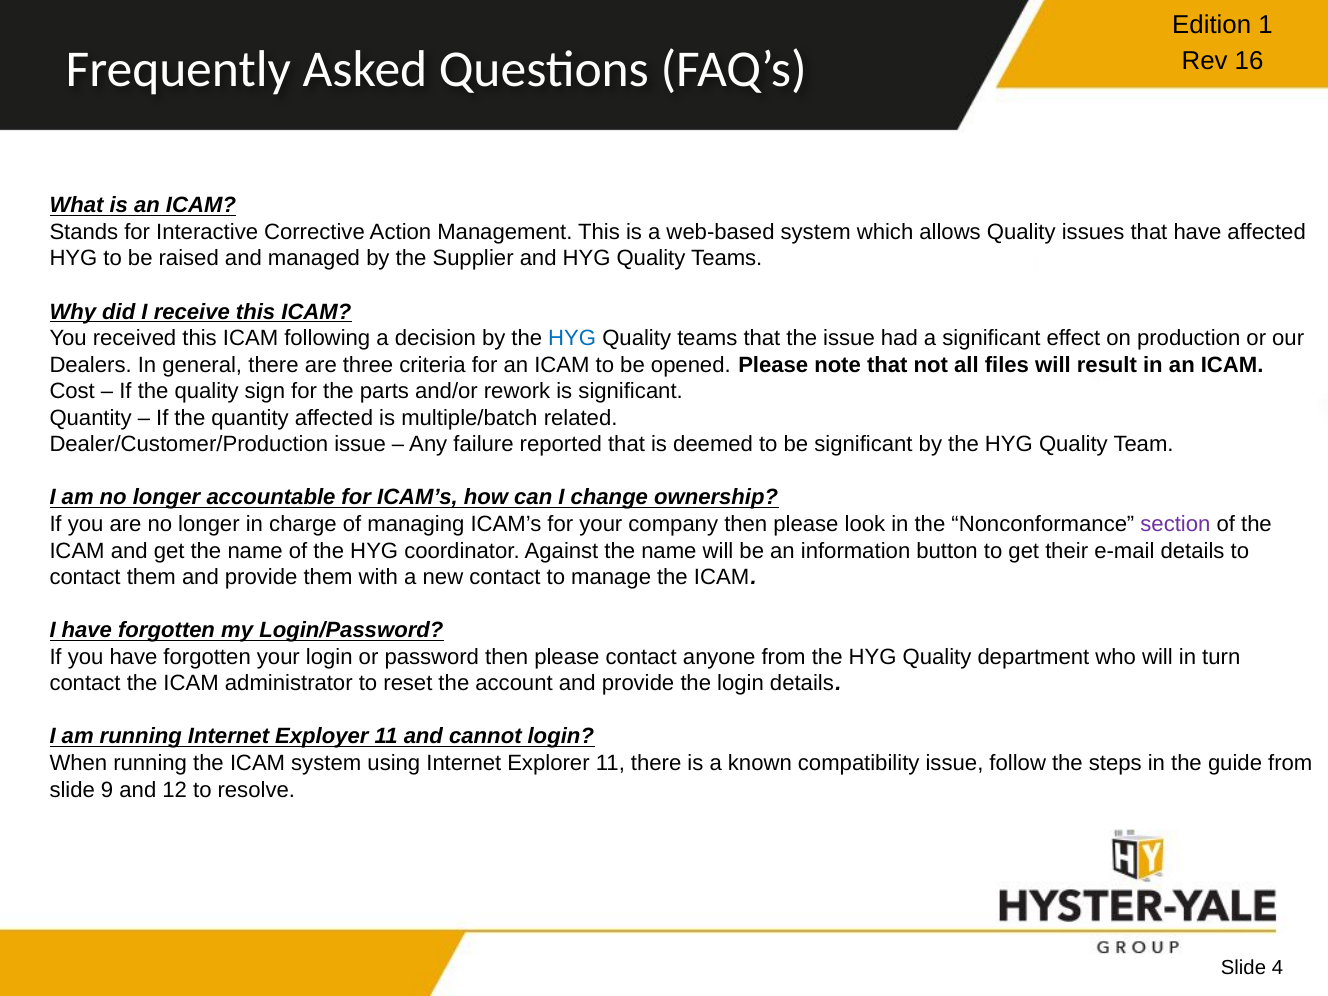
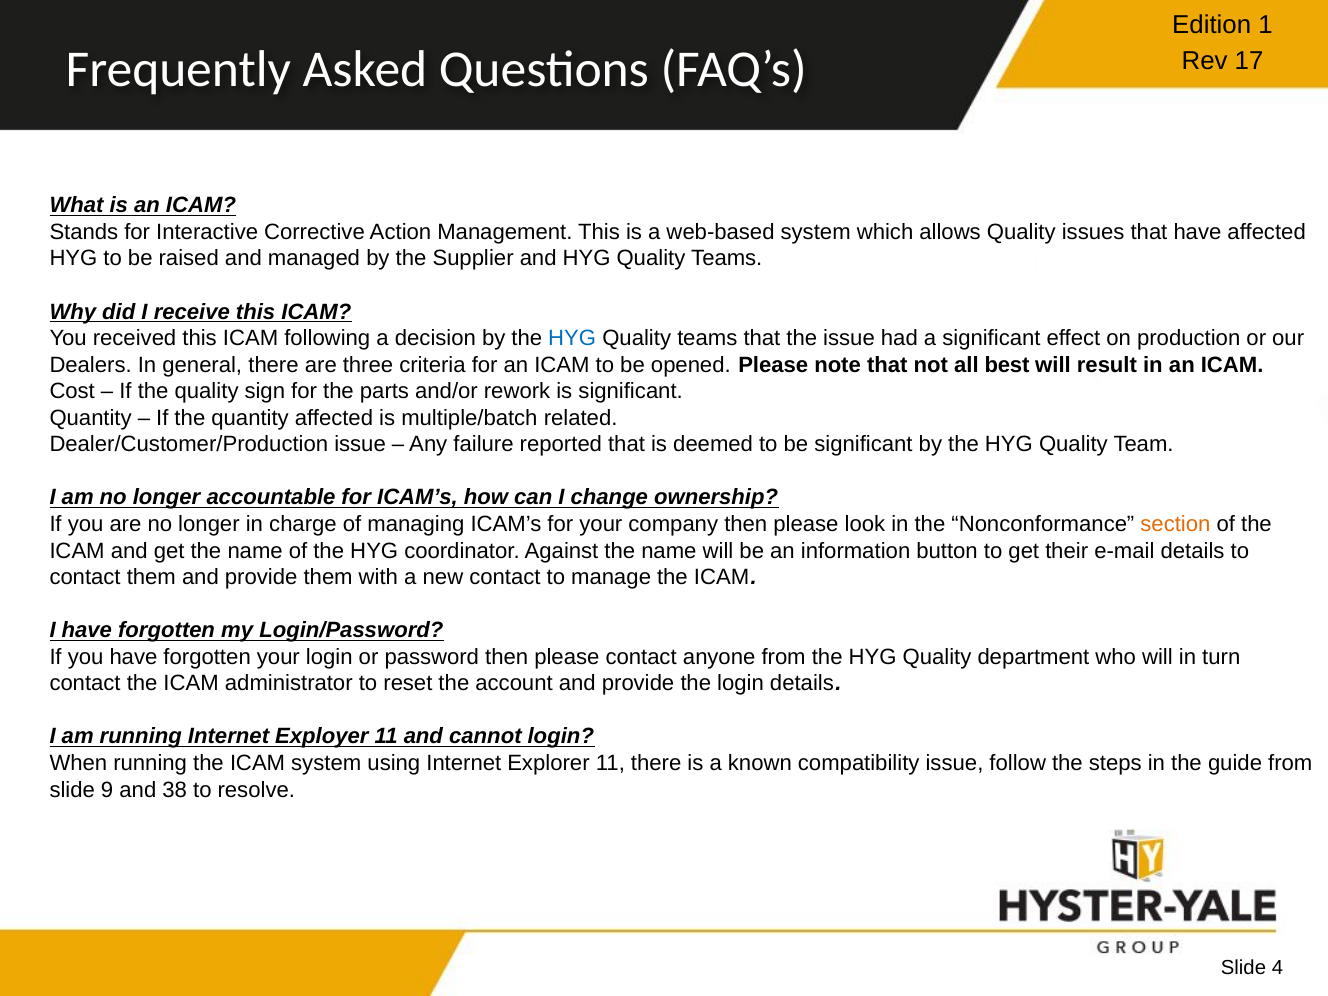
16: 16 -> 17
files: files -> best
section colour: purple -> orange
12: 12 -> 38
